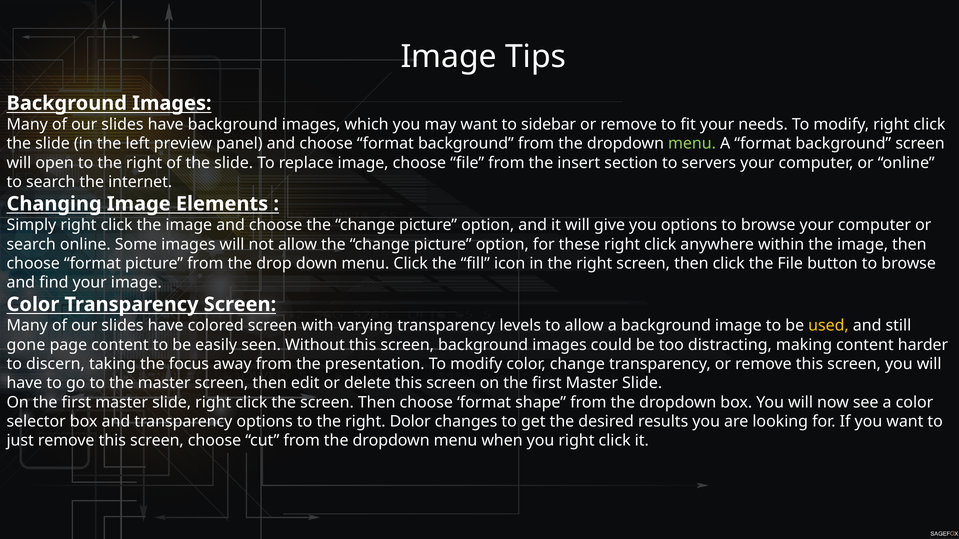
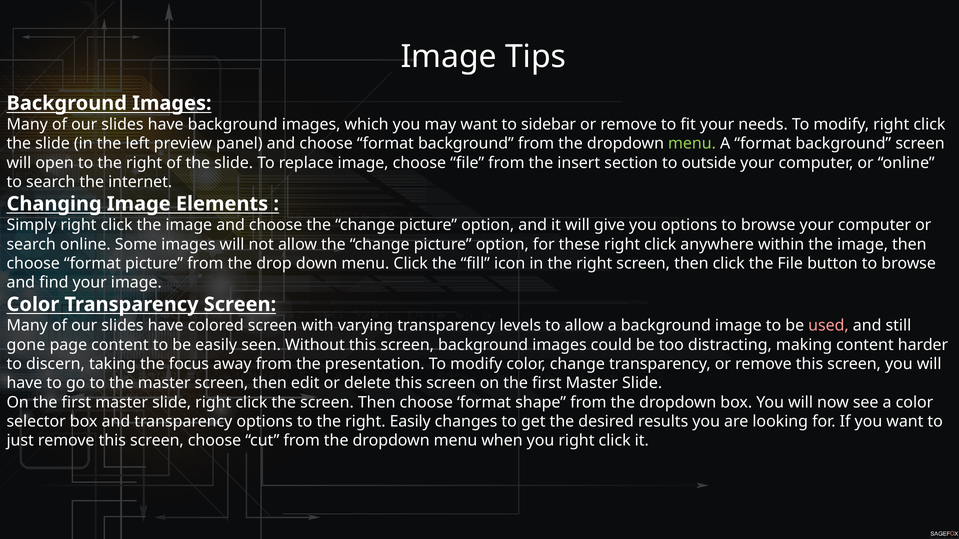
servers: servers -> outside
used colour: yellow -> pink
right Dolor: Dolor -> Easily
